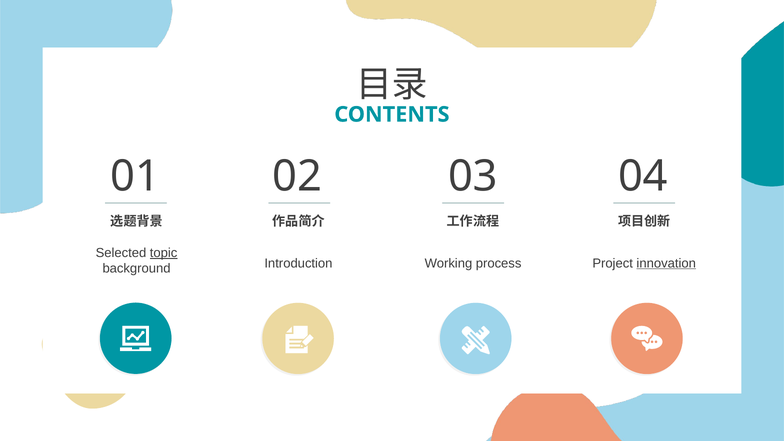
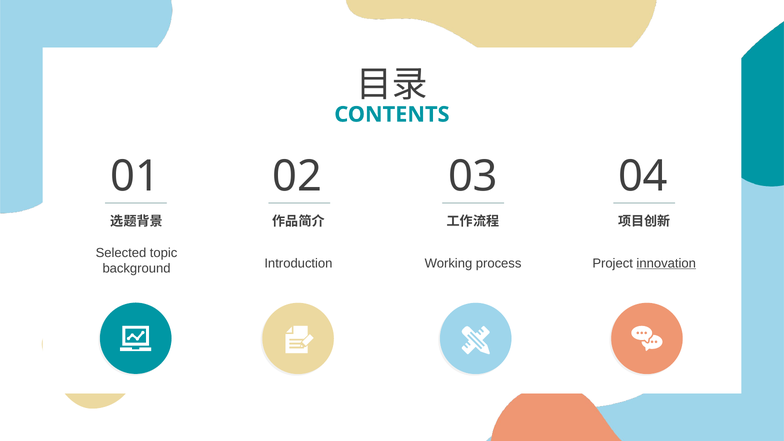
topic underline: present -> none
